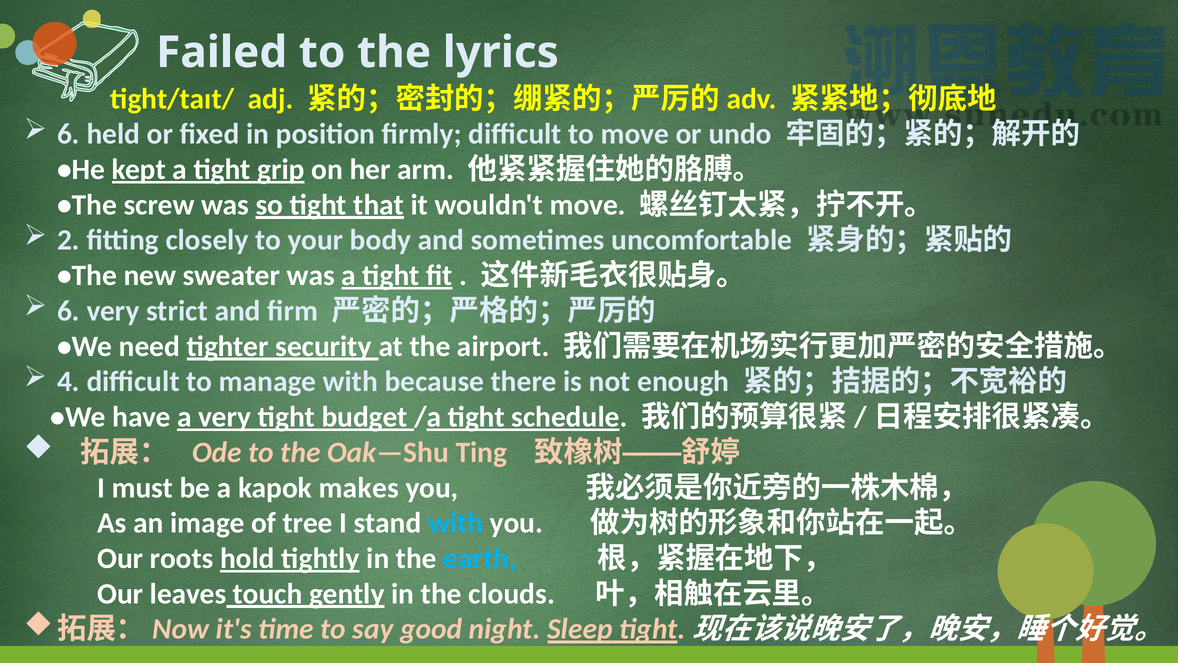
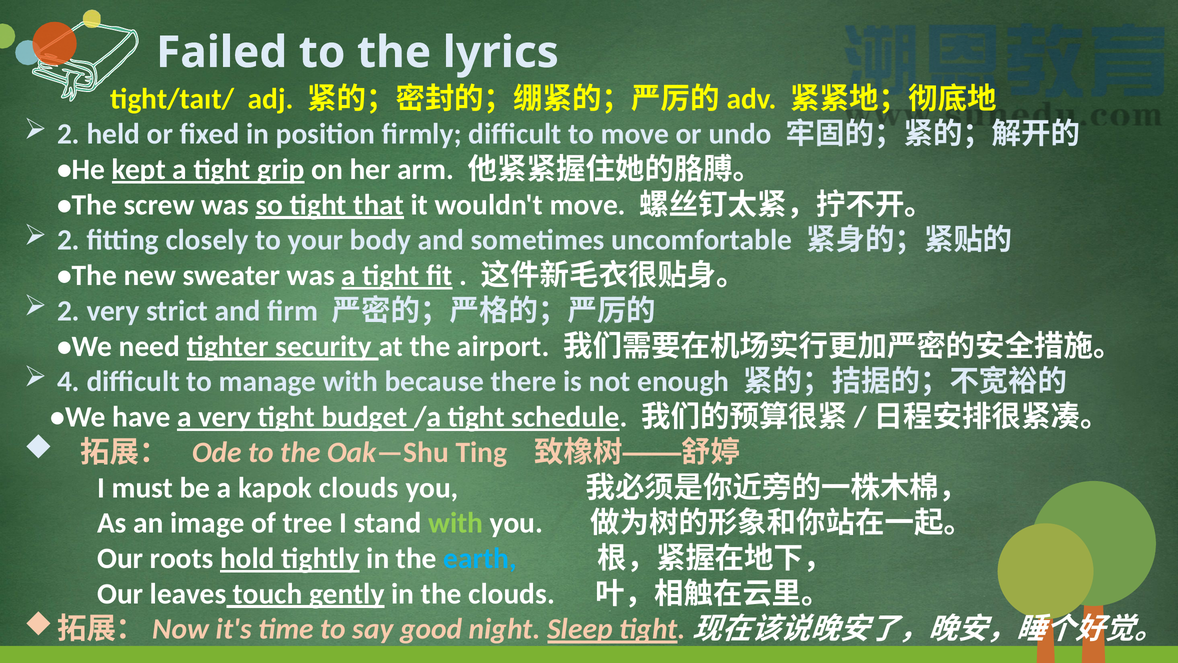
6 at (68, 134): 6 -> 2
6 at (68, 311): 6 -> 2
kapok makes: makes -> clouds
with at (456, 523) colour: light blue -> light green
